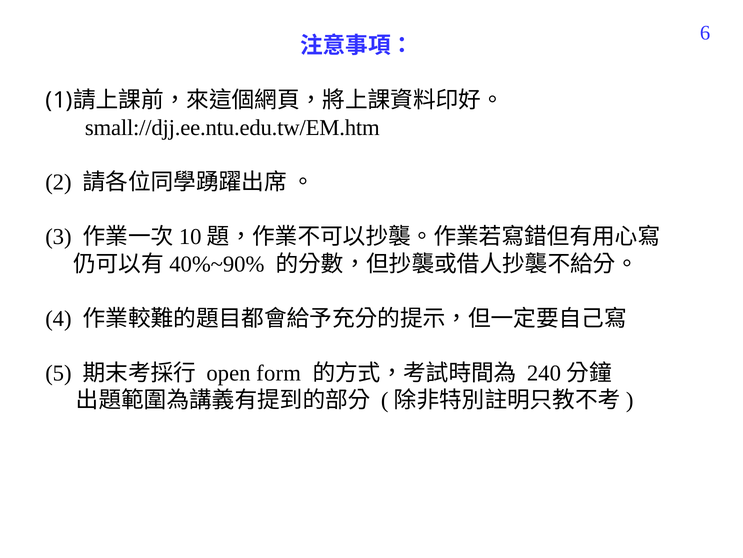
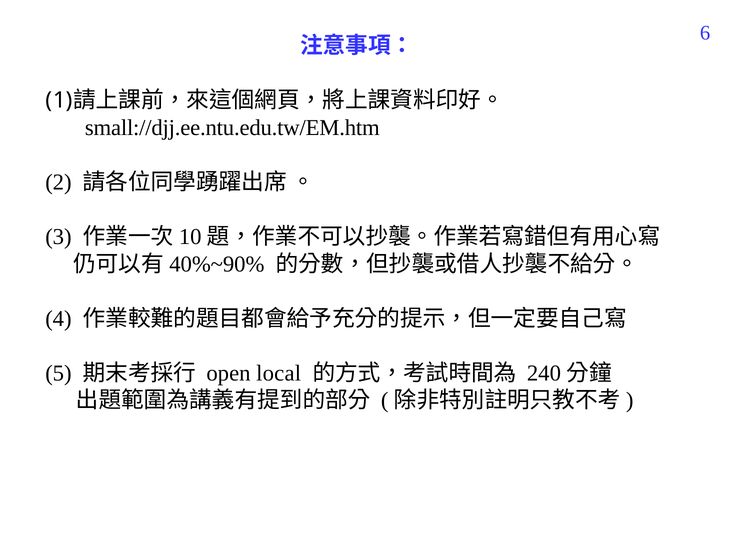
form: form -> local
